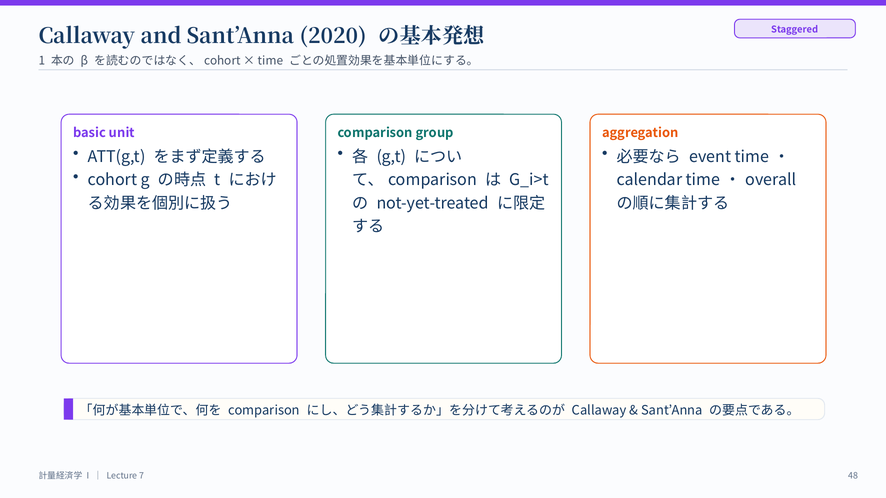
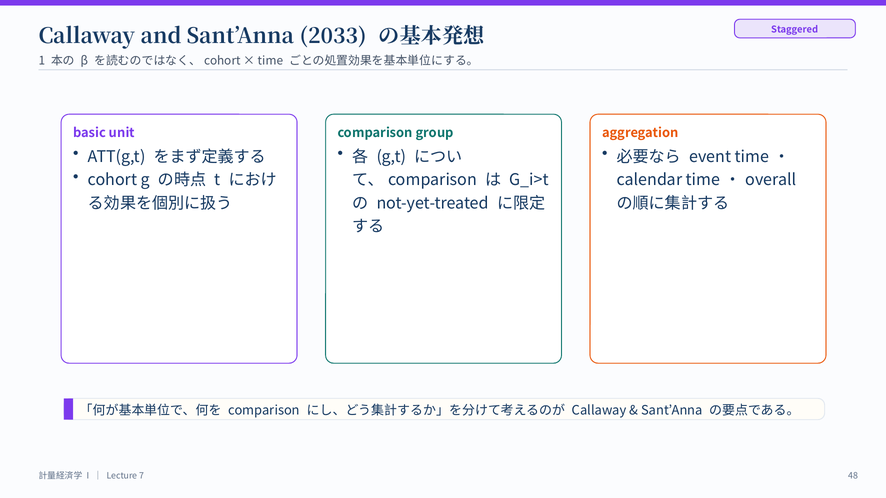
2020: 2020 -> 2033
